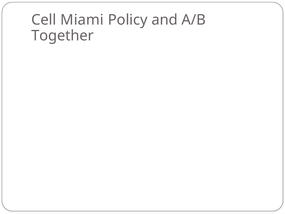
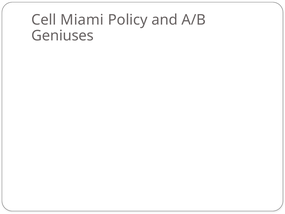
Together: Together -> Geniuses
